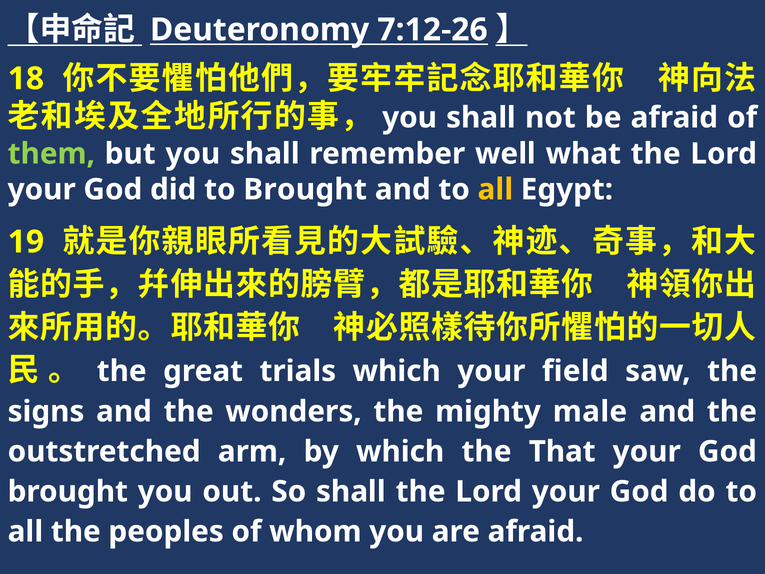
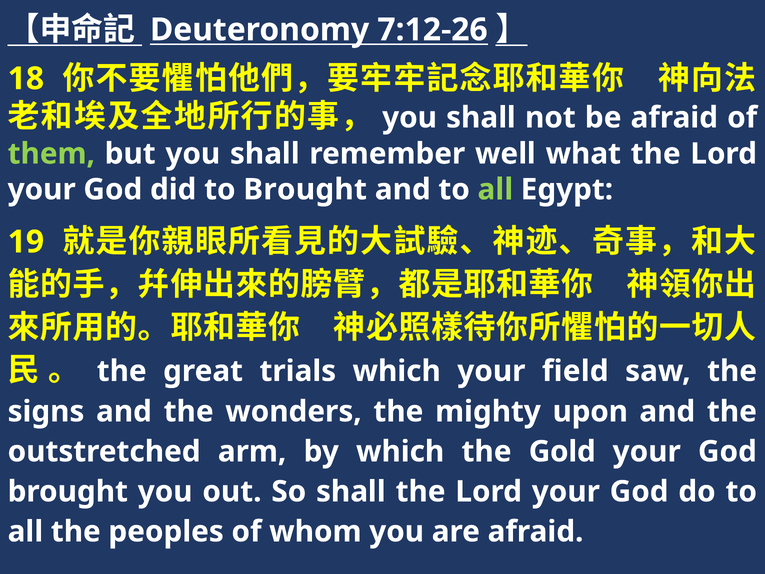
all at (495, 189) colour: yellow -> light green
male: male -> upon
That: That -> Gold
